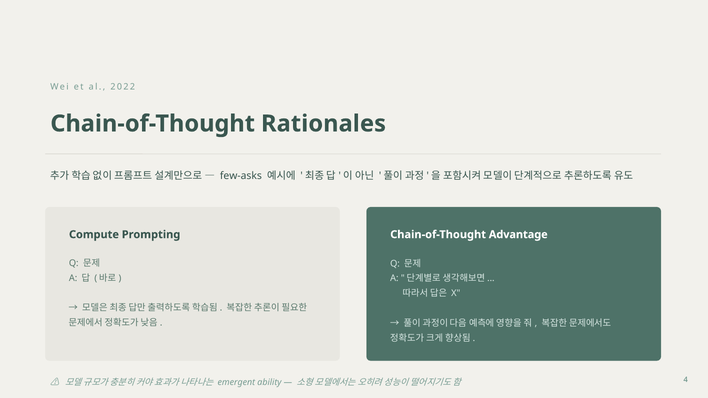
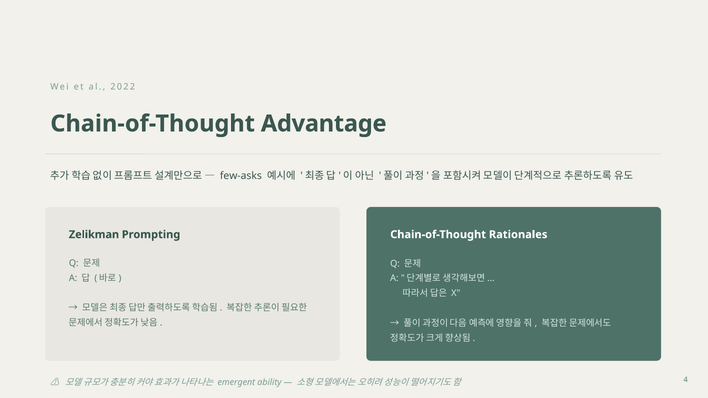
Rationales: Rationales -> Advantage
Compute: Compute -> Zelikman
Advantage: Advantage -> Rationales
